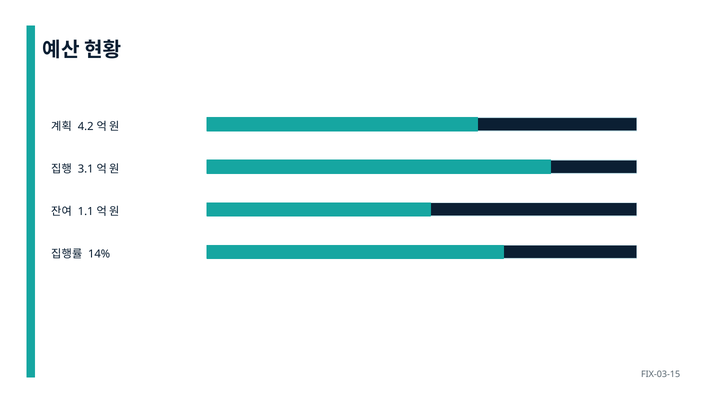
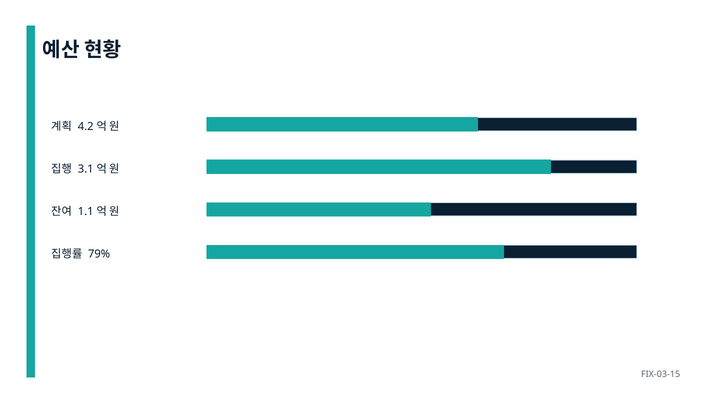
14%: 14% -> 79%
